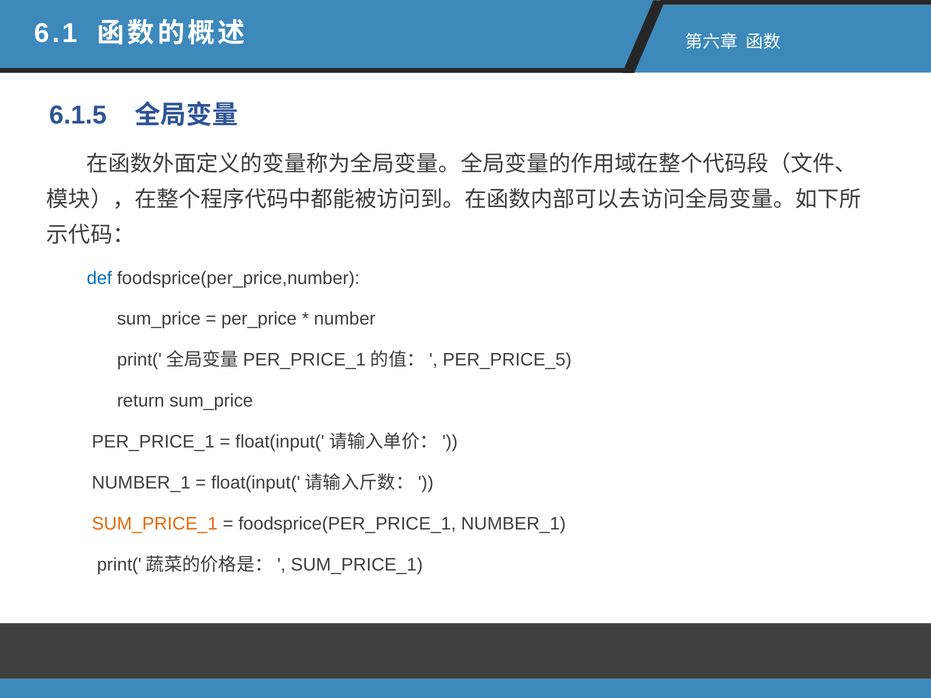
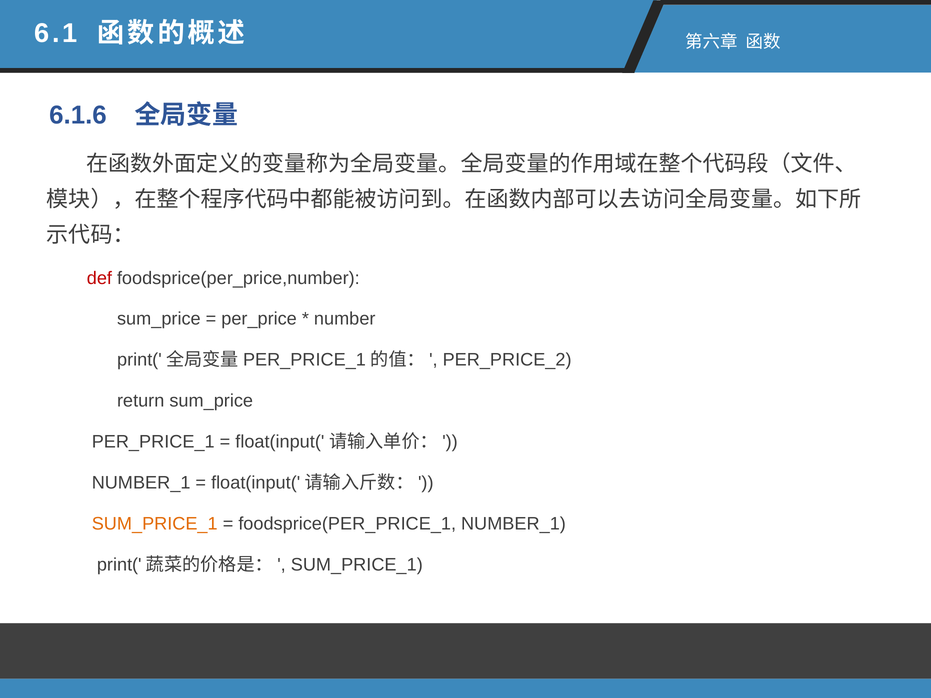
6.1.5: 6.1.5 -> 6.1.6
def colour: blue -> red
PER_PRICE_5: PER_PRICE_5 -> PER_PRICE_2
